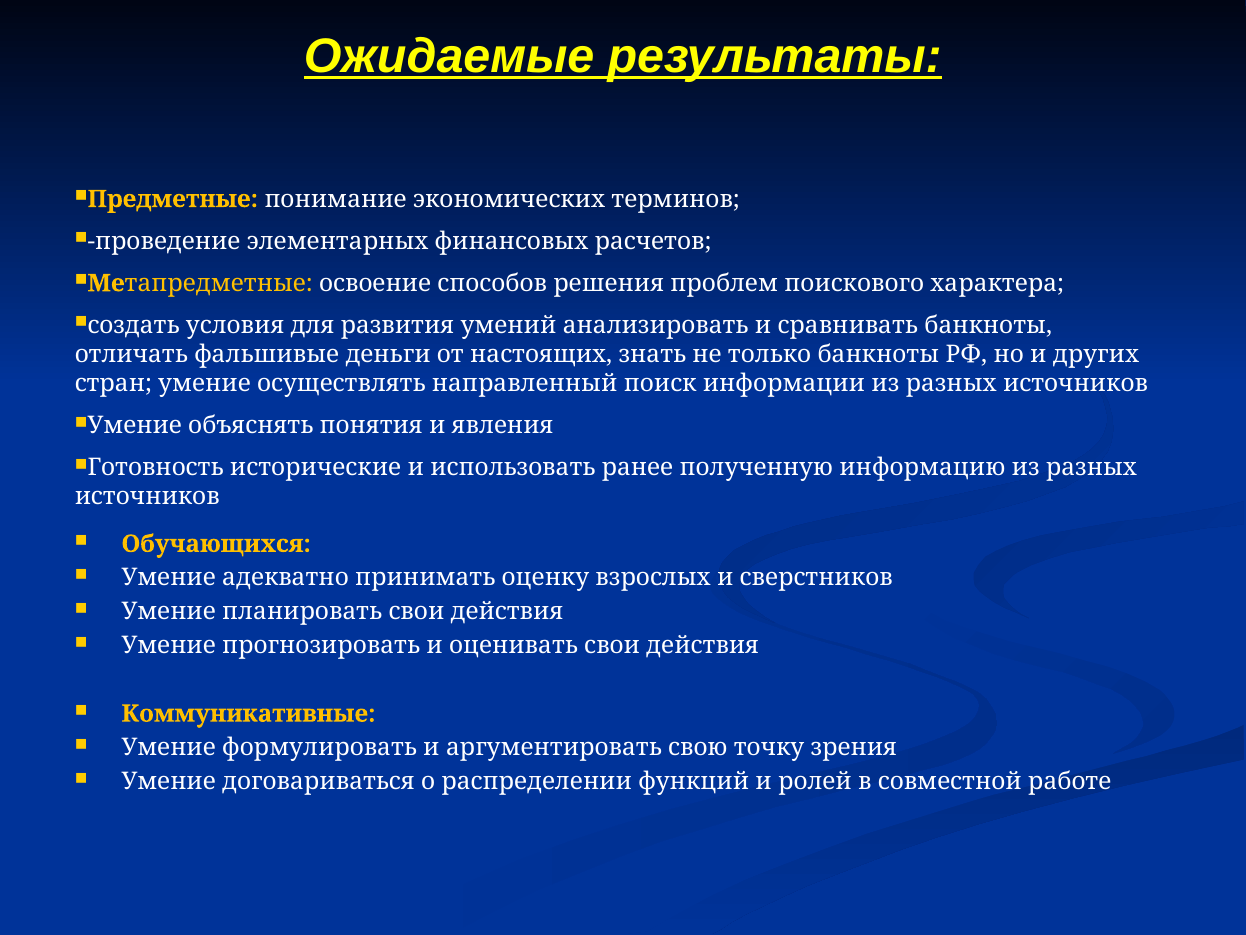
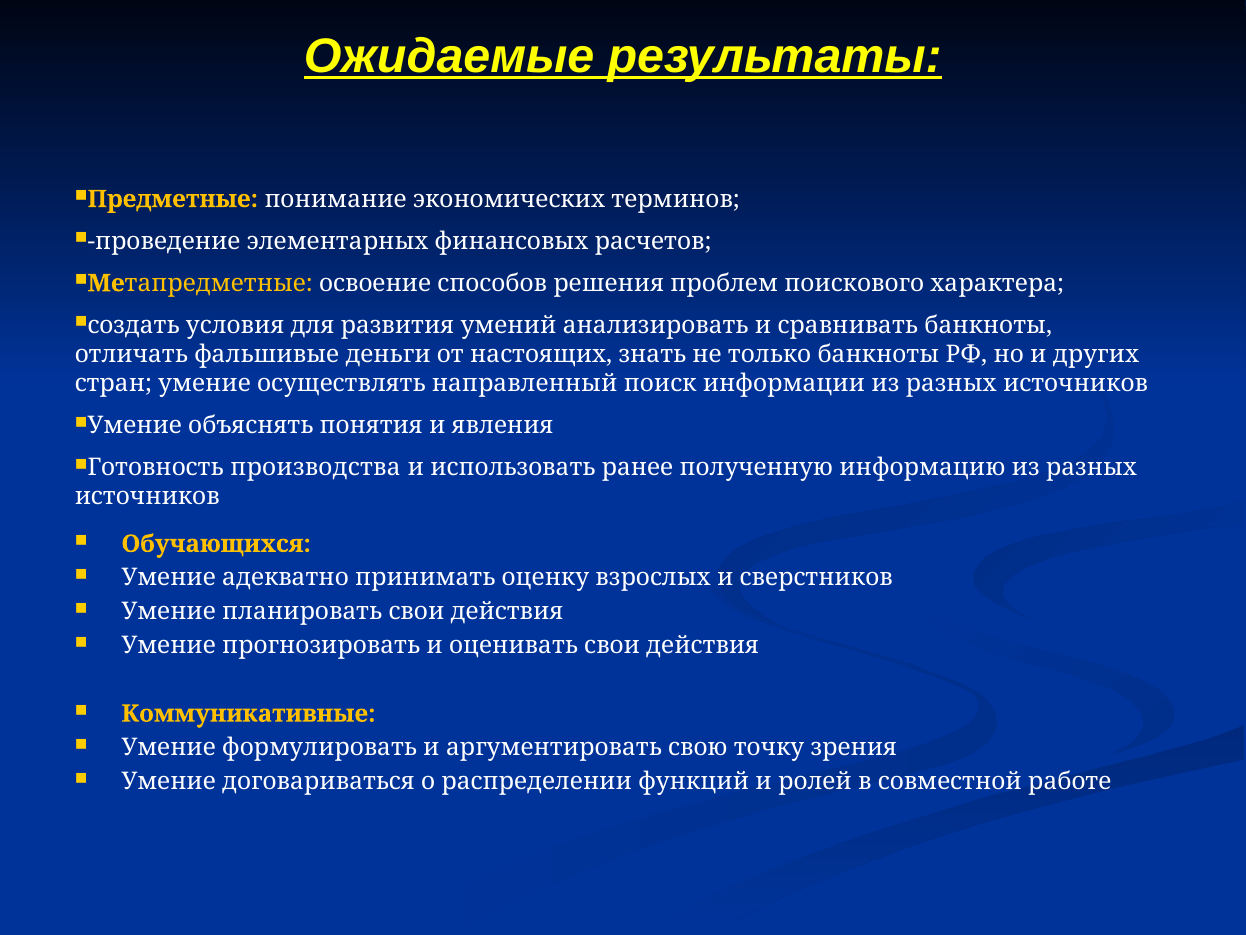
исторические: исторические -> производства
